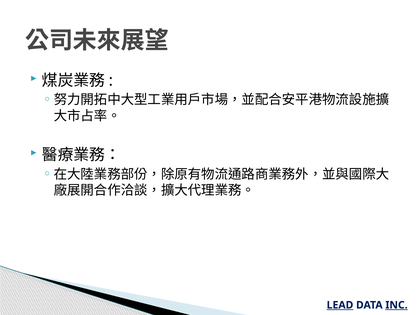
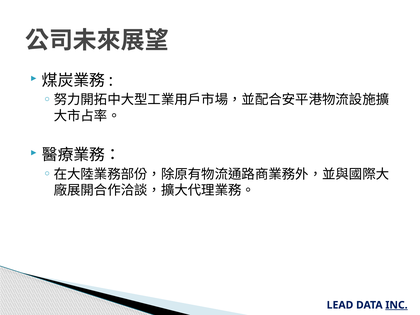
LEAD underline: present -> none
